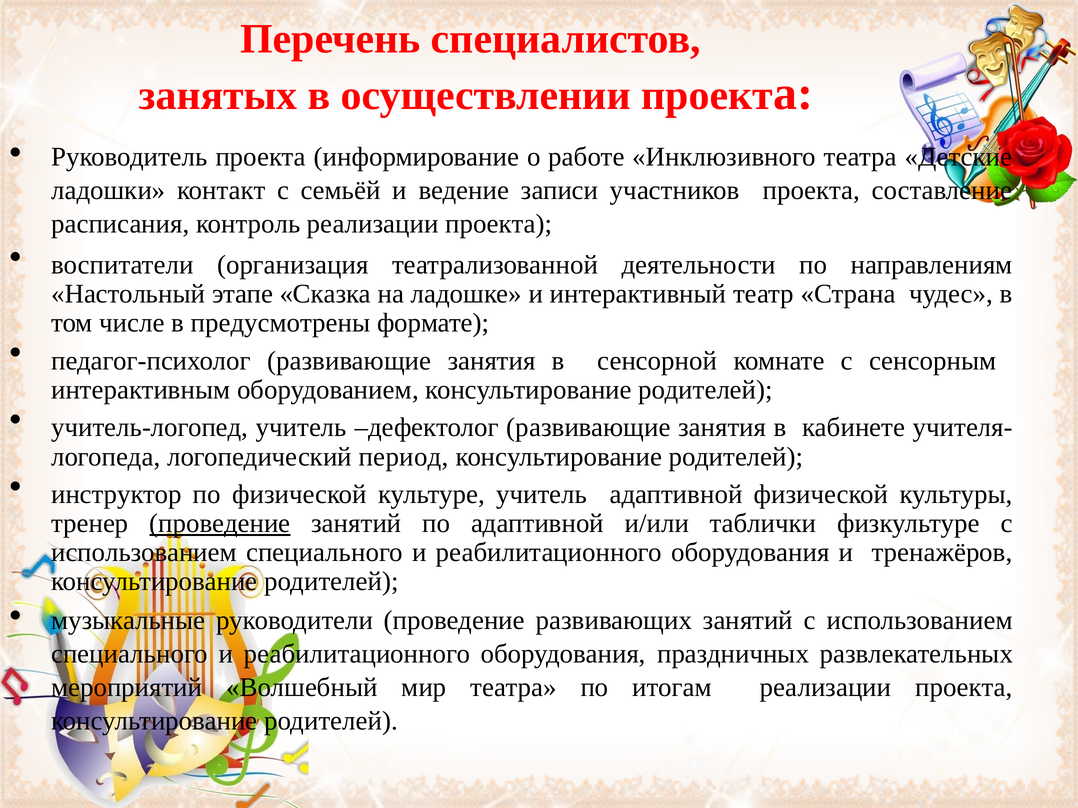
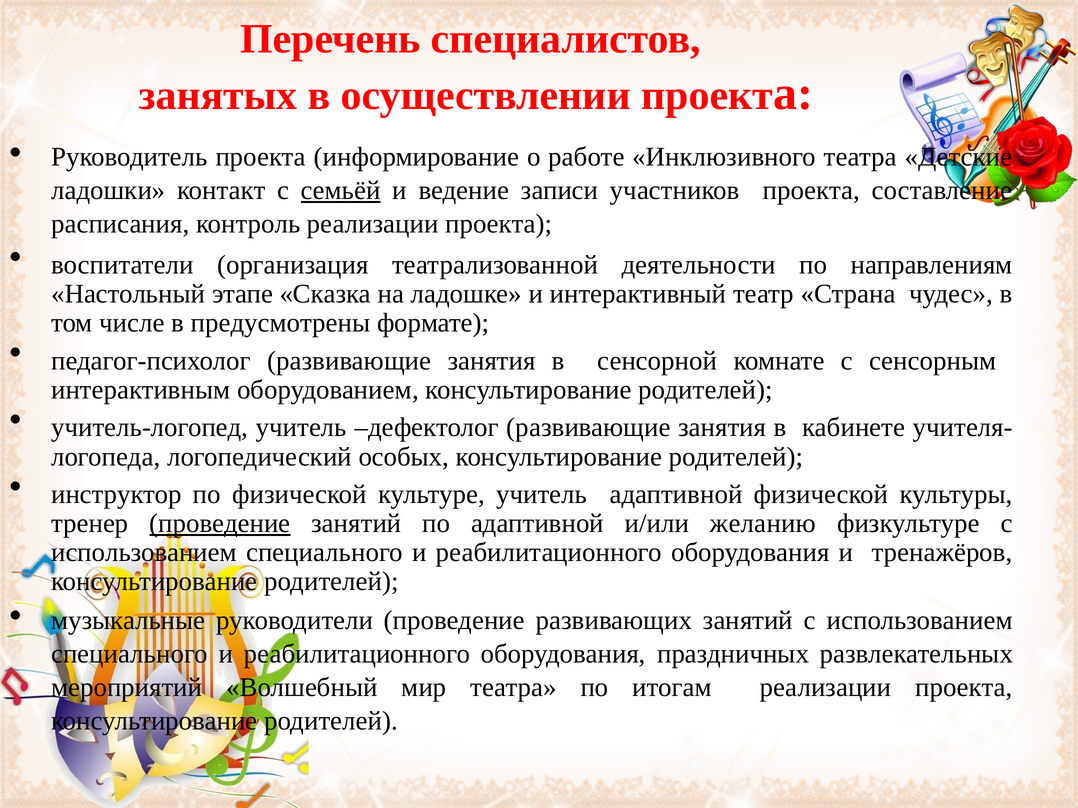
семьёй underline: none -> present
период: период -> особых
таблички: таблички -> желанию
